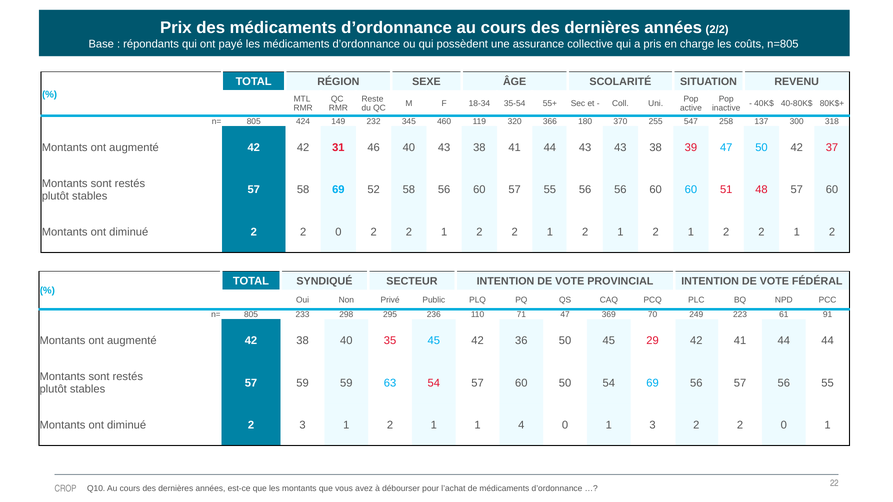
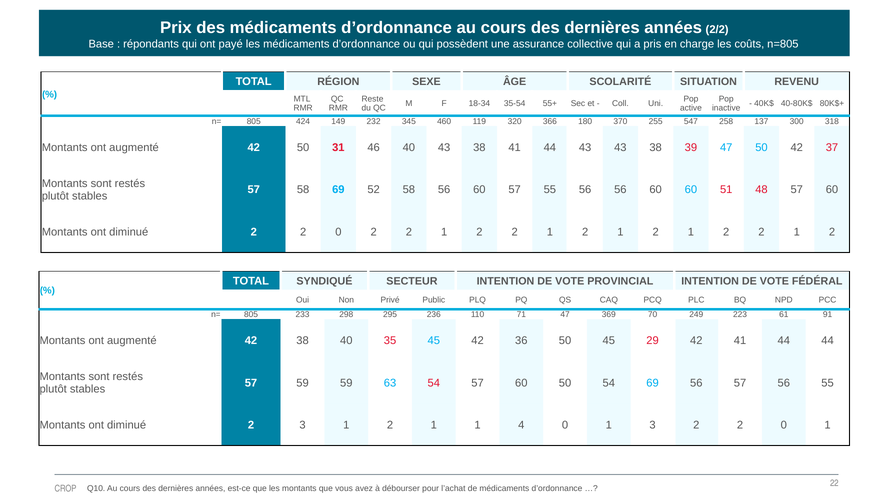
42 42: 42 -> 50
